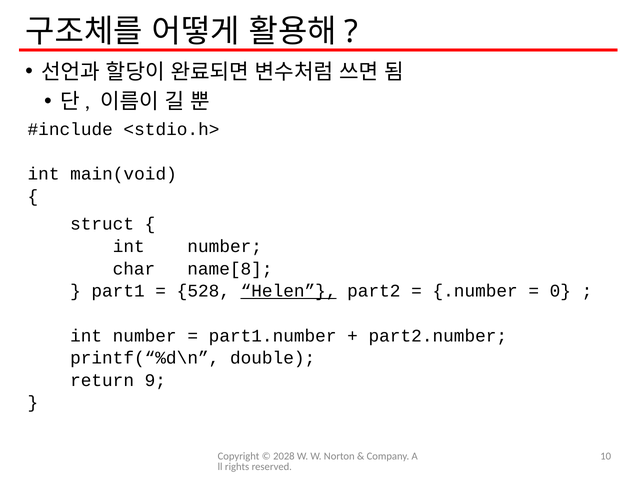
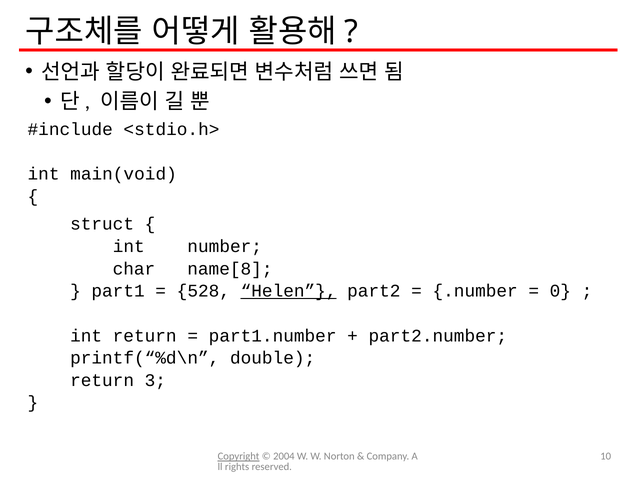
number at (145, 336): number -> return
9: 9 -> 3
Copyright underline: none -> present
2028: 2028 -> 2004
